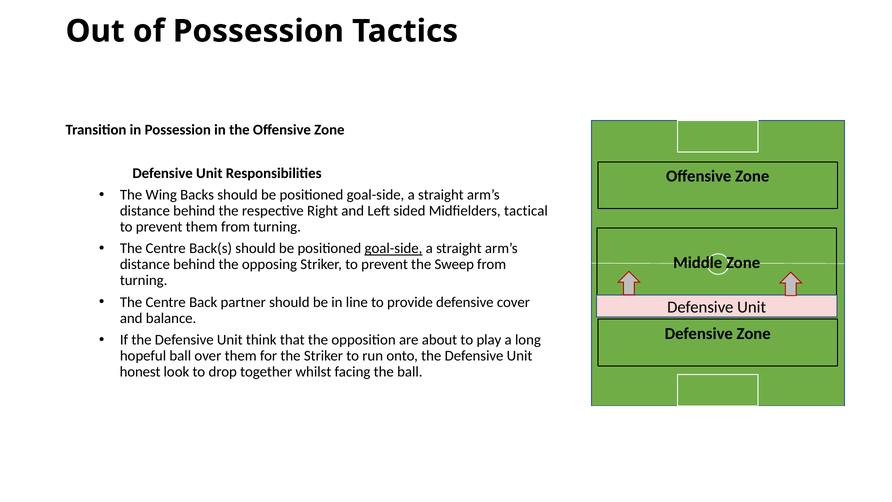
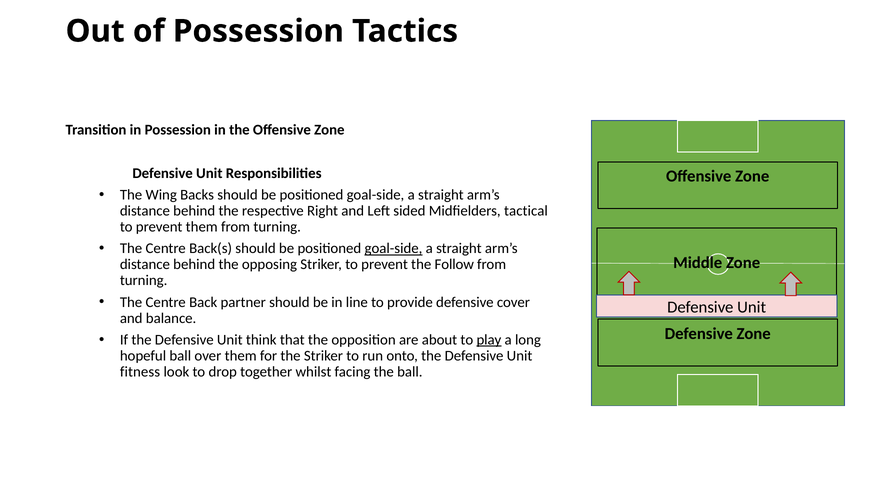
Sweep: Sweep -> Follow
play underline: none -> present
honest: honest -> fitness
